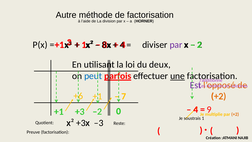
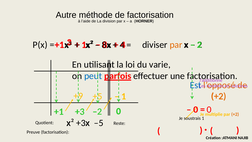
par at (176, 45) colour: purple -> orange
deux: deux -> varie
une underline: present -> none
Est colour: purple -> blue
+6: +6 -> +9
7 at (124, 96): 7 -> 1
+1 at (97, 96): +1 -> +5
4 at (196, 109): 4 -> 0
9 at (209, 109): 9 -> 0
–3: –3 -> –5
